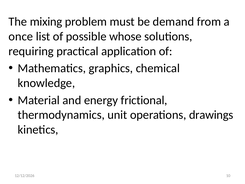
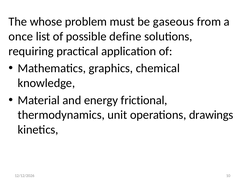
mixing: mixing -> whose
demand: demand -> gaseous
whose: whose -> define
